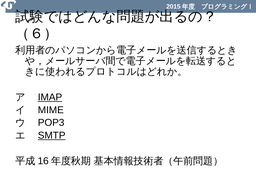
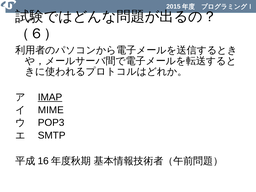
SMTP underline: present -> none
